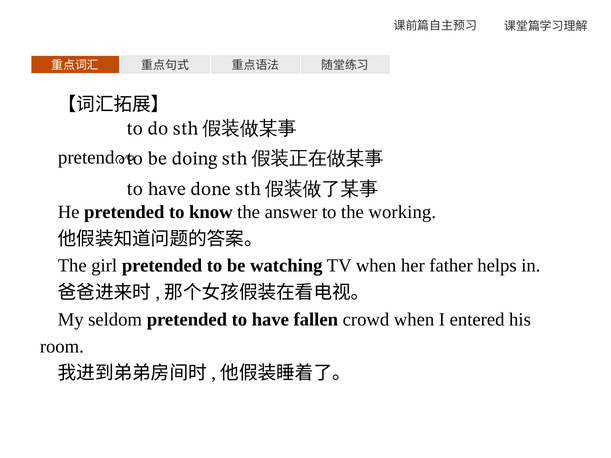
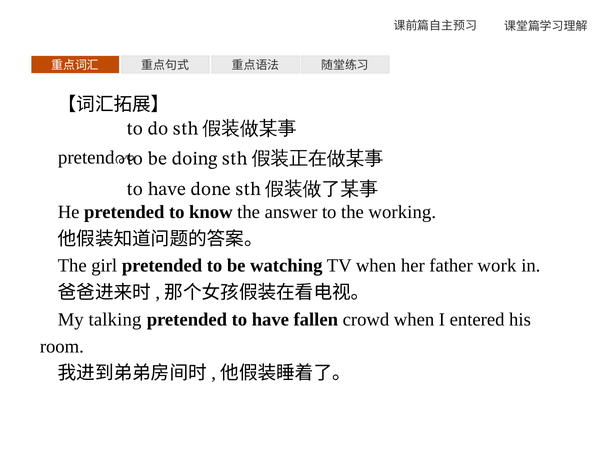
helps: helps -> work
seldom: seldom -> talking
